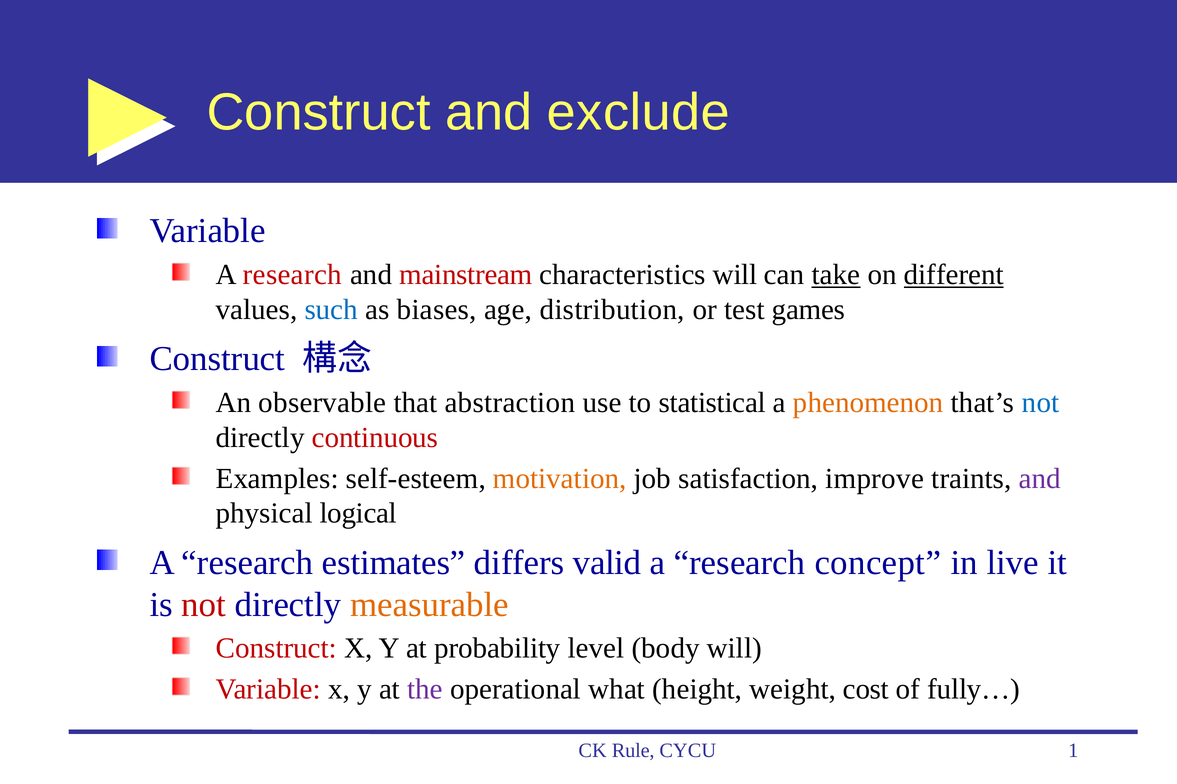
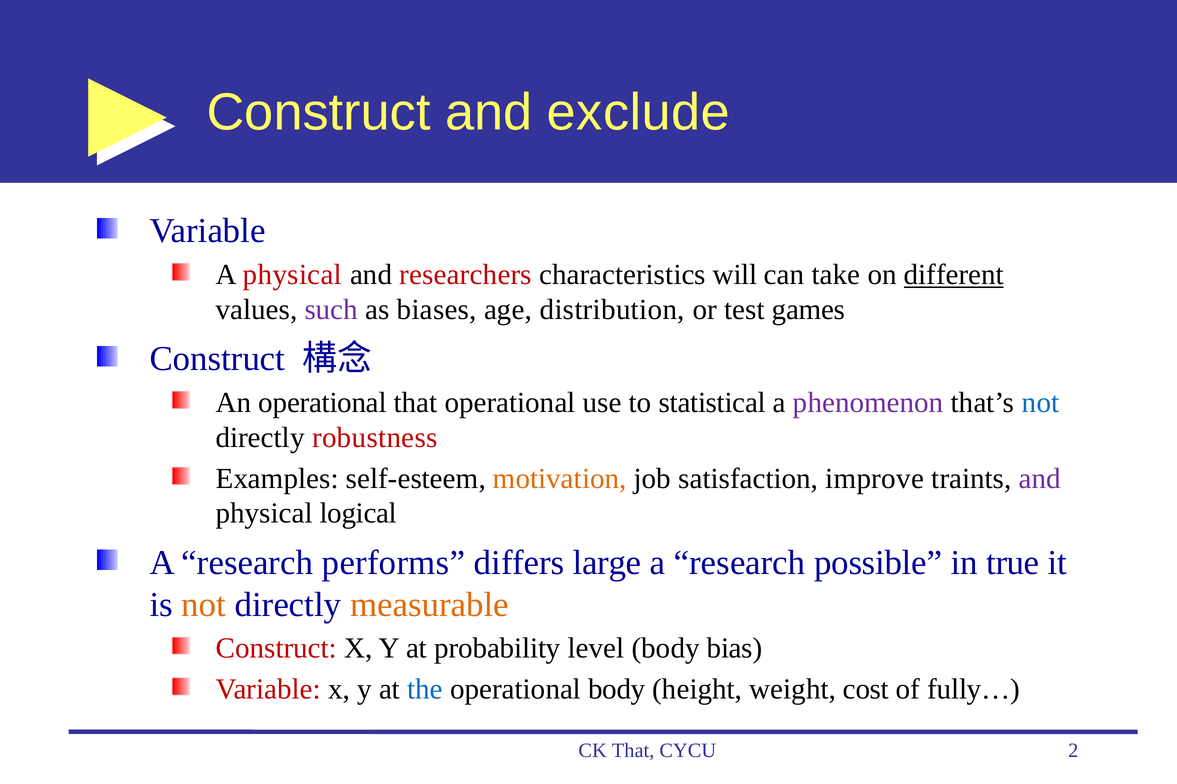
research at (292, 275): research -> physical
mainstream: mainstream -> researchers
take underline: present -> none
such colour: blue -> purple
An observable: observable -> operational
that abstraction: abstraction -> operational
phenomenon colour: orange -> purple
continuous: continuous -> robustness
estimates: estimates -> performs
valid: valid -> large
concept: concept -> possible
live: live -> true
not at (204, 605) colour: red -> orange
body will: will -> bias
the colour: purple -> blue
operational what: what -> body
CK Rule: Rule -> That
1: 1 -> 2
